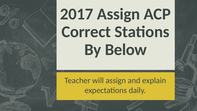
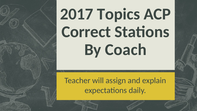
2017 Assign: Assign -> Topics
Below: Below -> Coach
